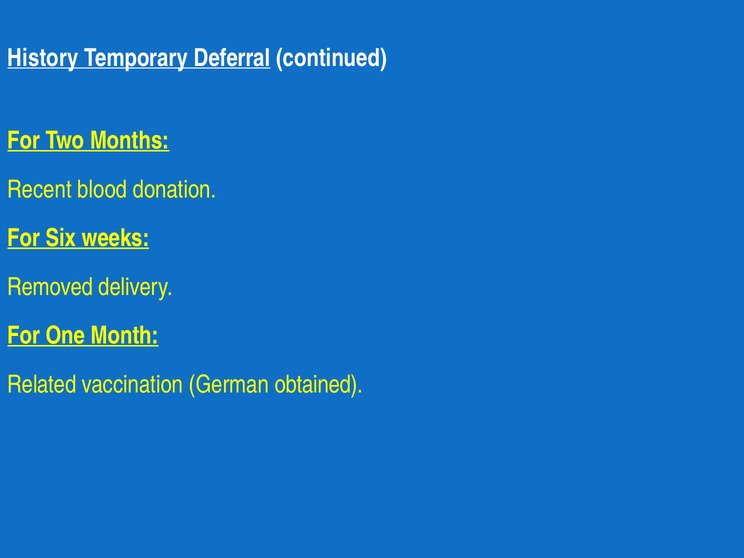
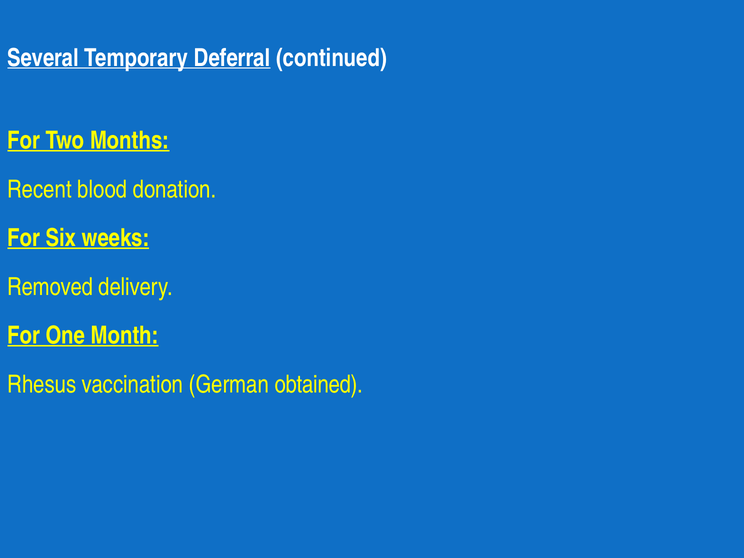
History: History -> Several
Related: Related -> Rhesus
